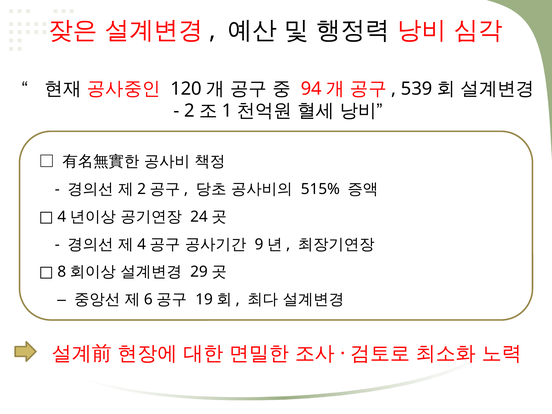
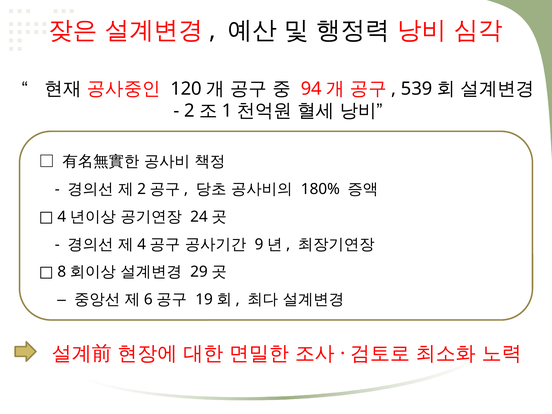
515%: 515% -> 180%
